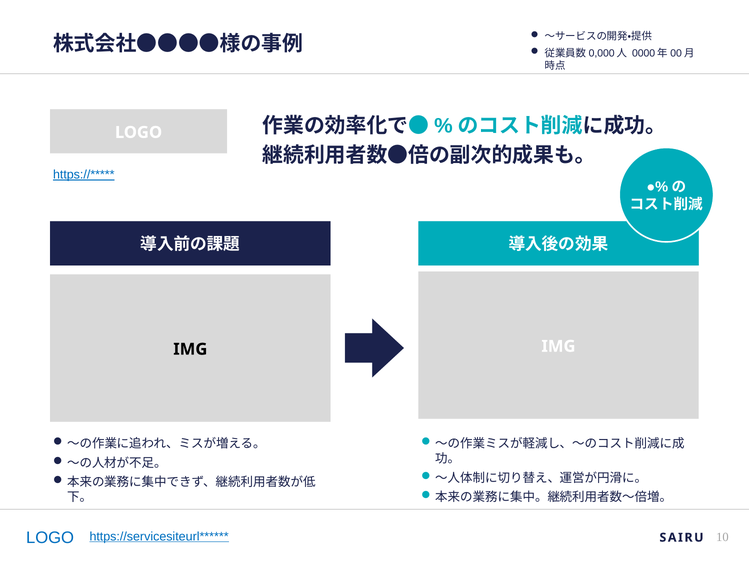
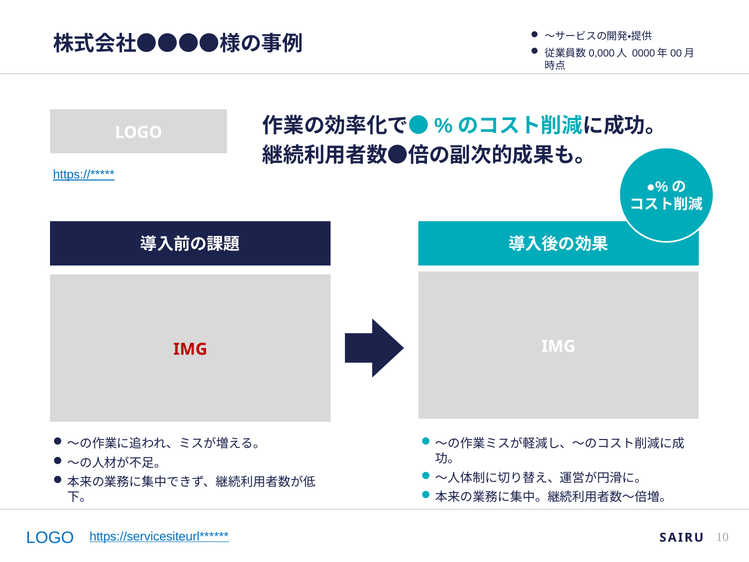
IMG at (190, 349) colour: black -> red
